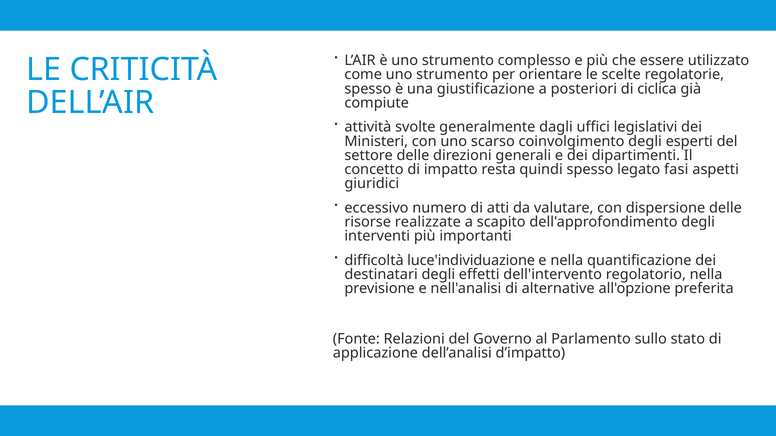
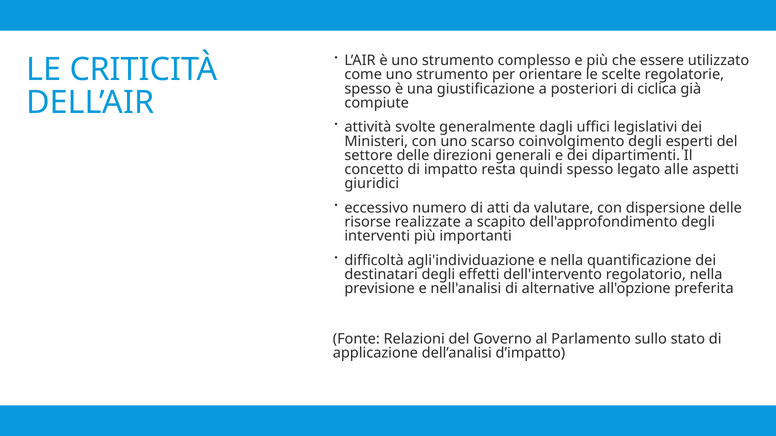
fasi: fasi -> alle
luce'individuazione: luce'individuazione -> agli'individuazione
